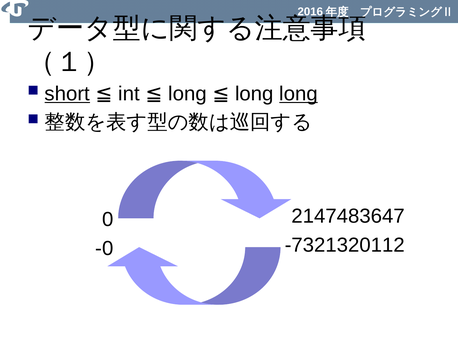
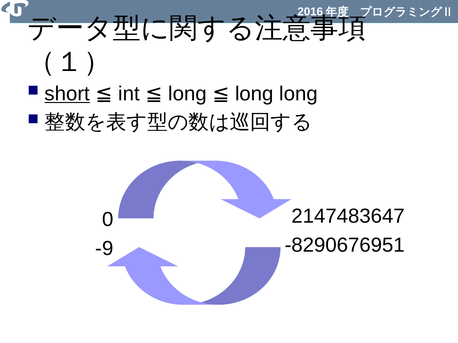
long at (298, 94) underline: present -> none
-7321320112: -7321320112 -> -8290676951
-0: -0 -> -9
